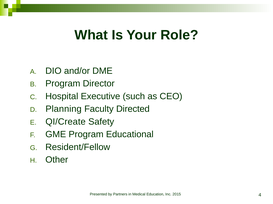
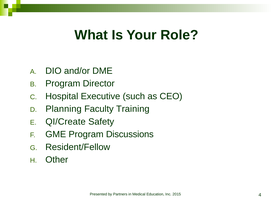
Directed: Directed -> Training
Educational: Educational -> Discussions
